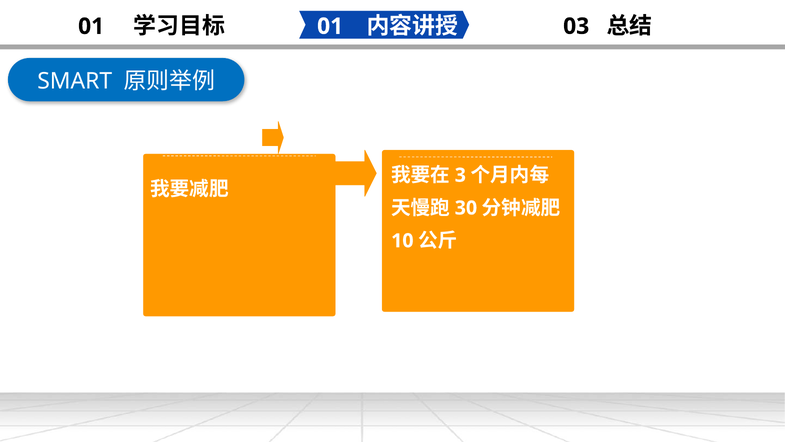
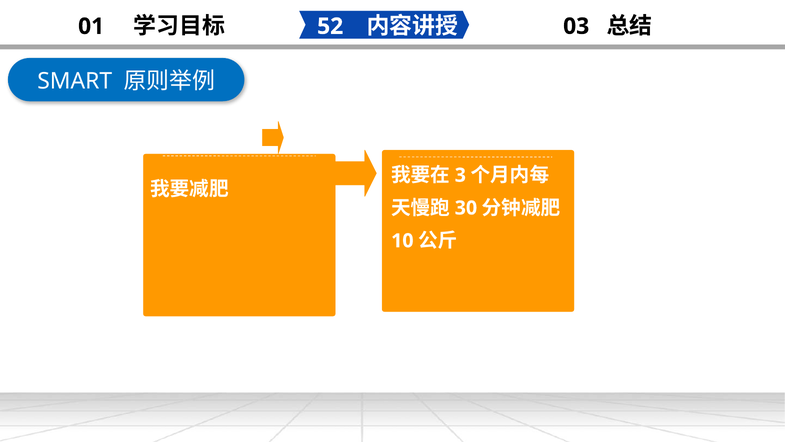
01 at (330, 26): 01 -> 52
